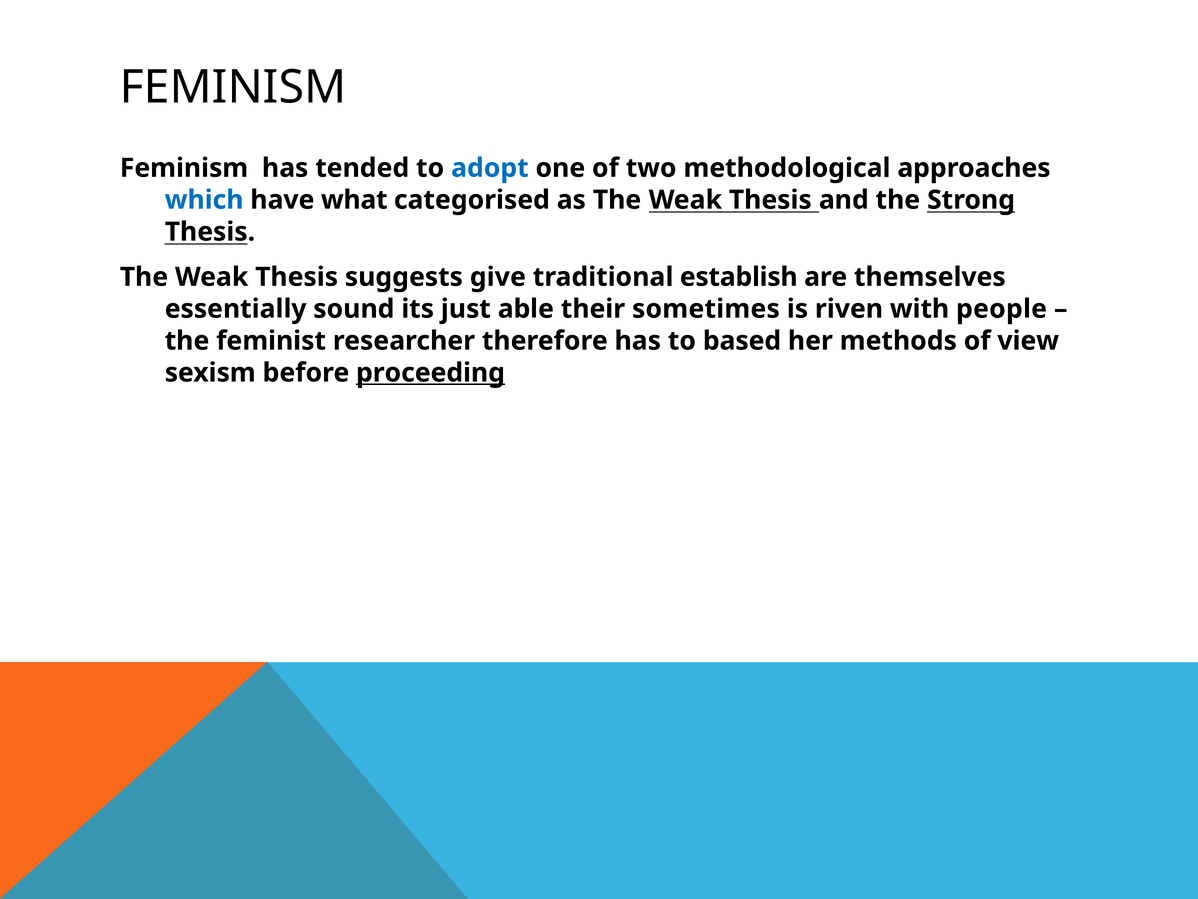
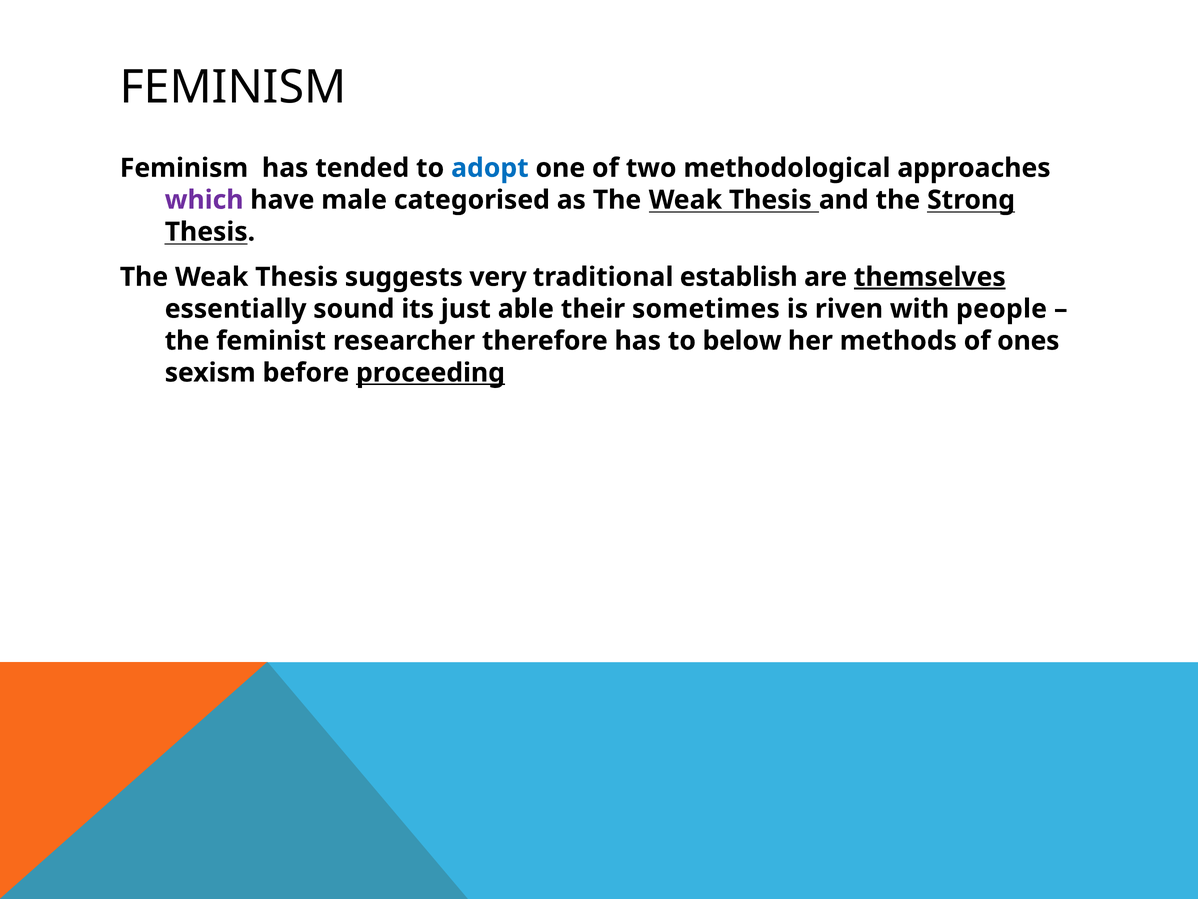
which colour: blue -> purple
what: what -> male
give: give -> very
themselves underline: none -> present
based: based -> below
view: view -> ones
